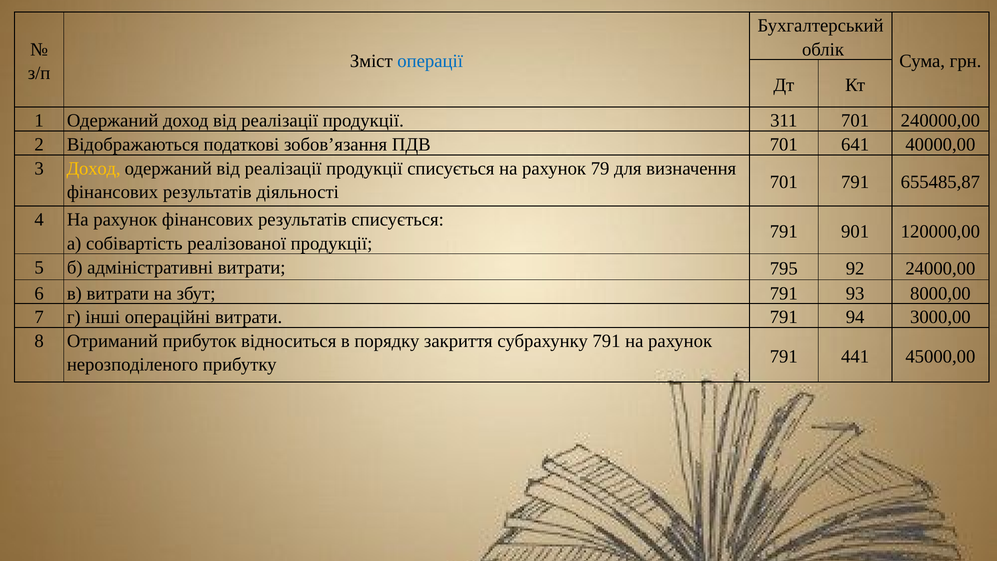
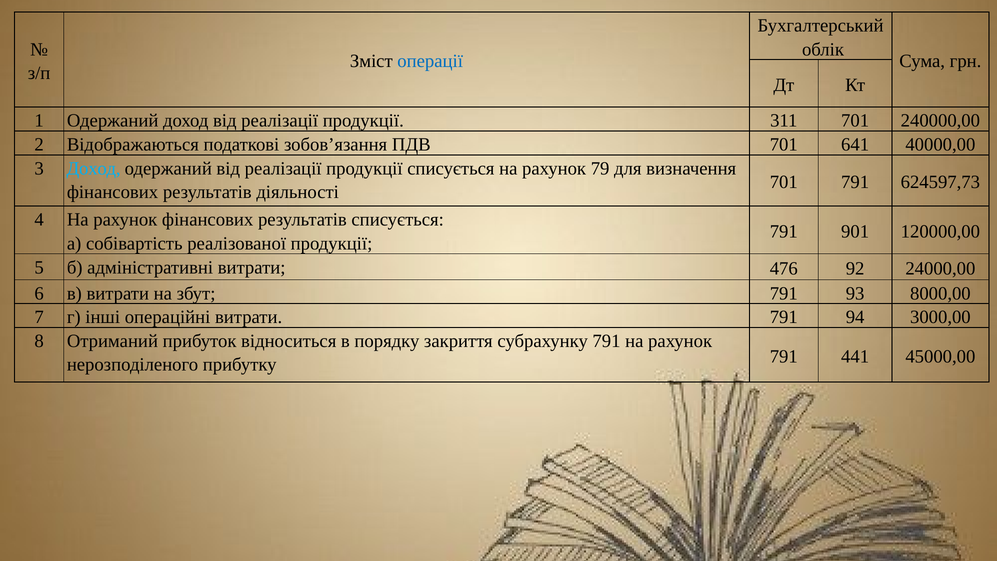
Доход at (94, 168) colour: yellow -> light blue
655485,87: 655485,87 -> 624597,73
795: 795 -> 476
